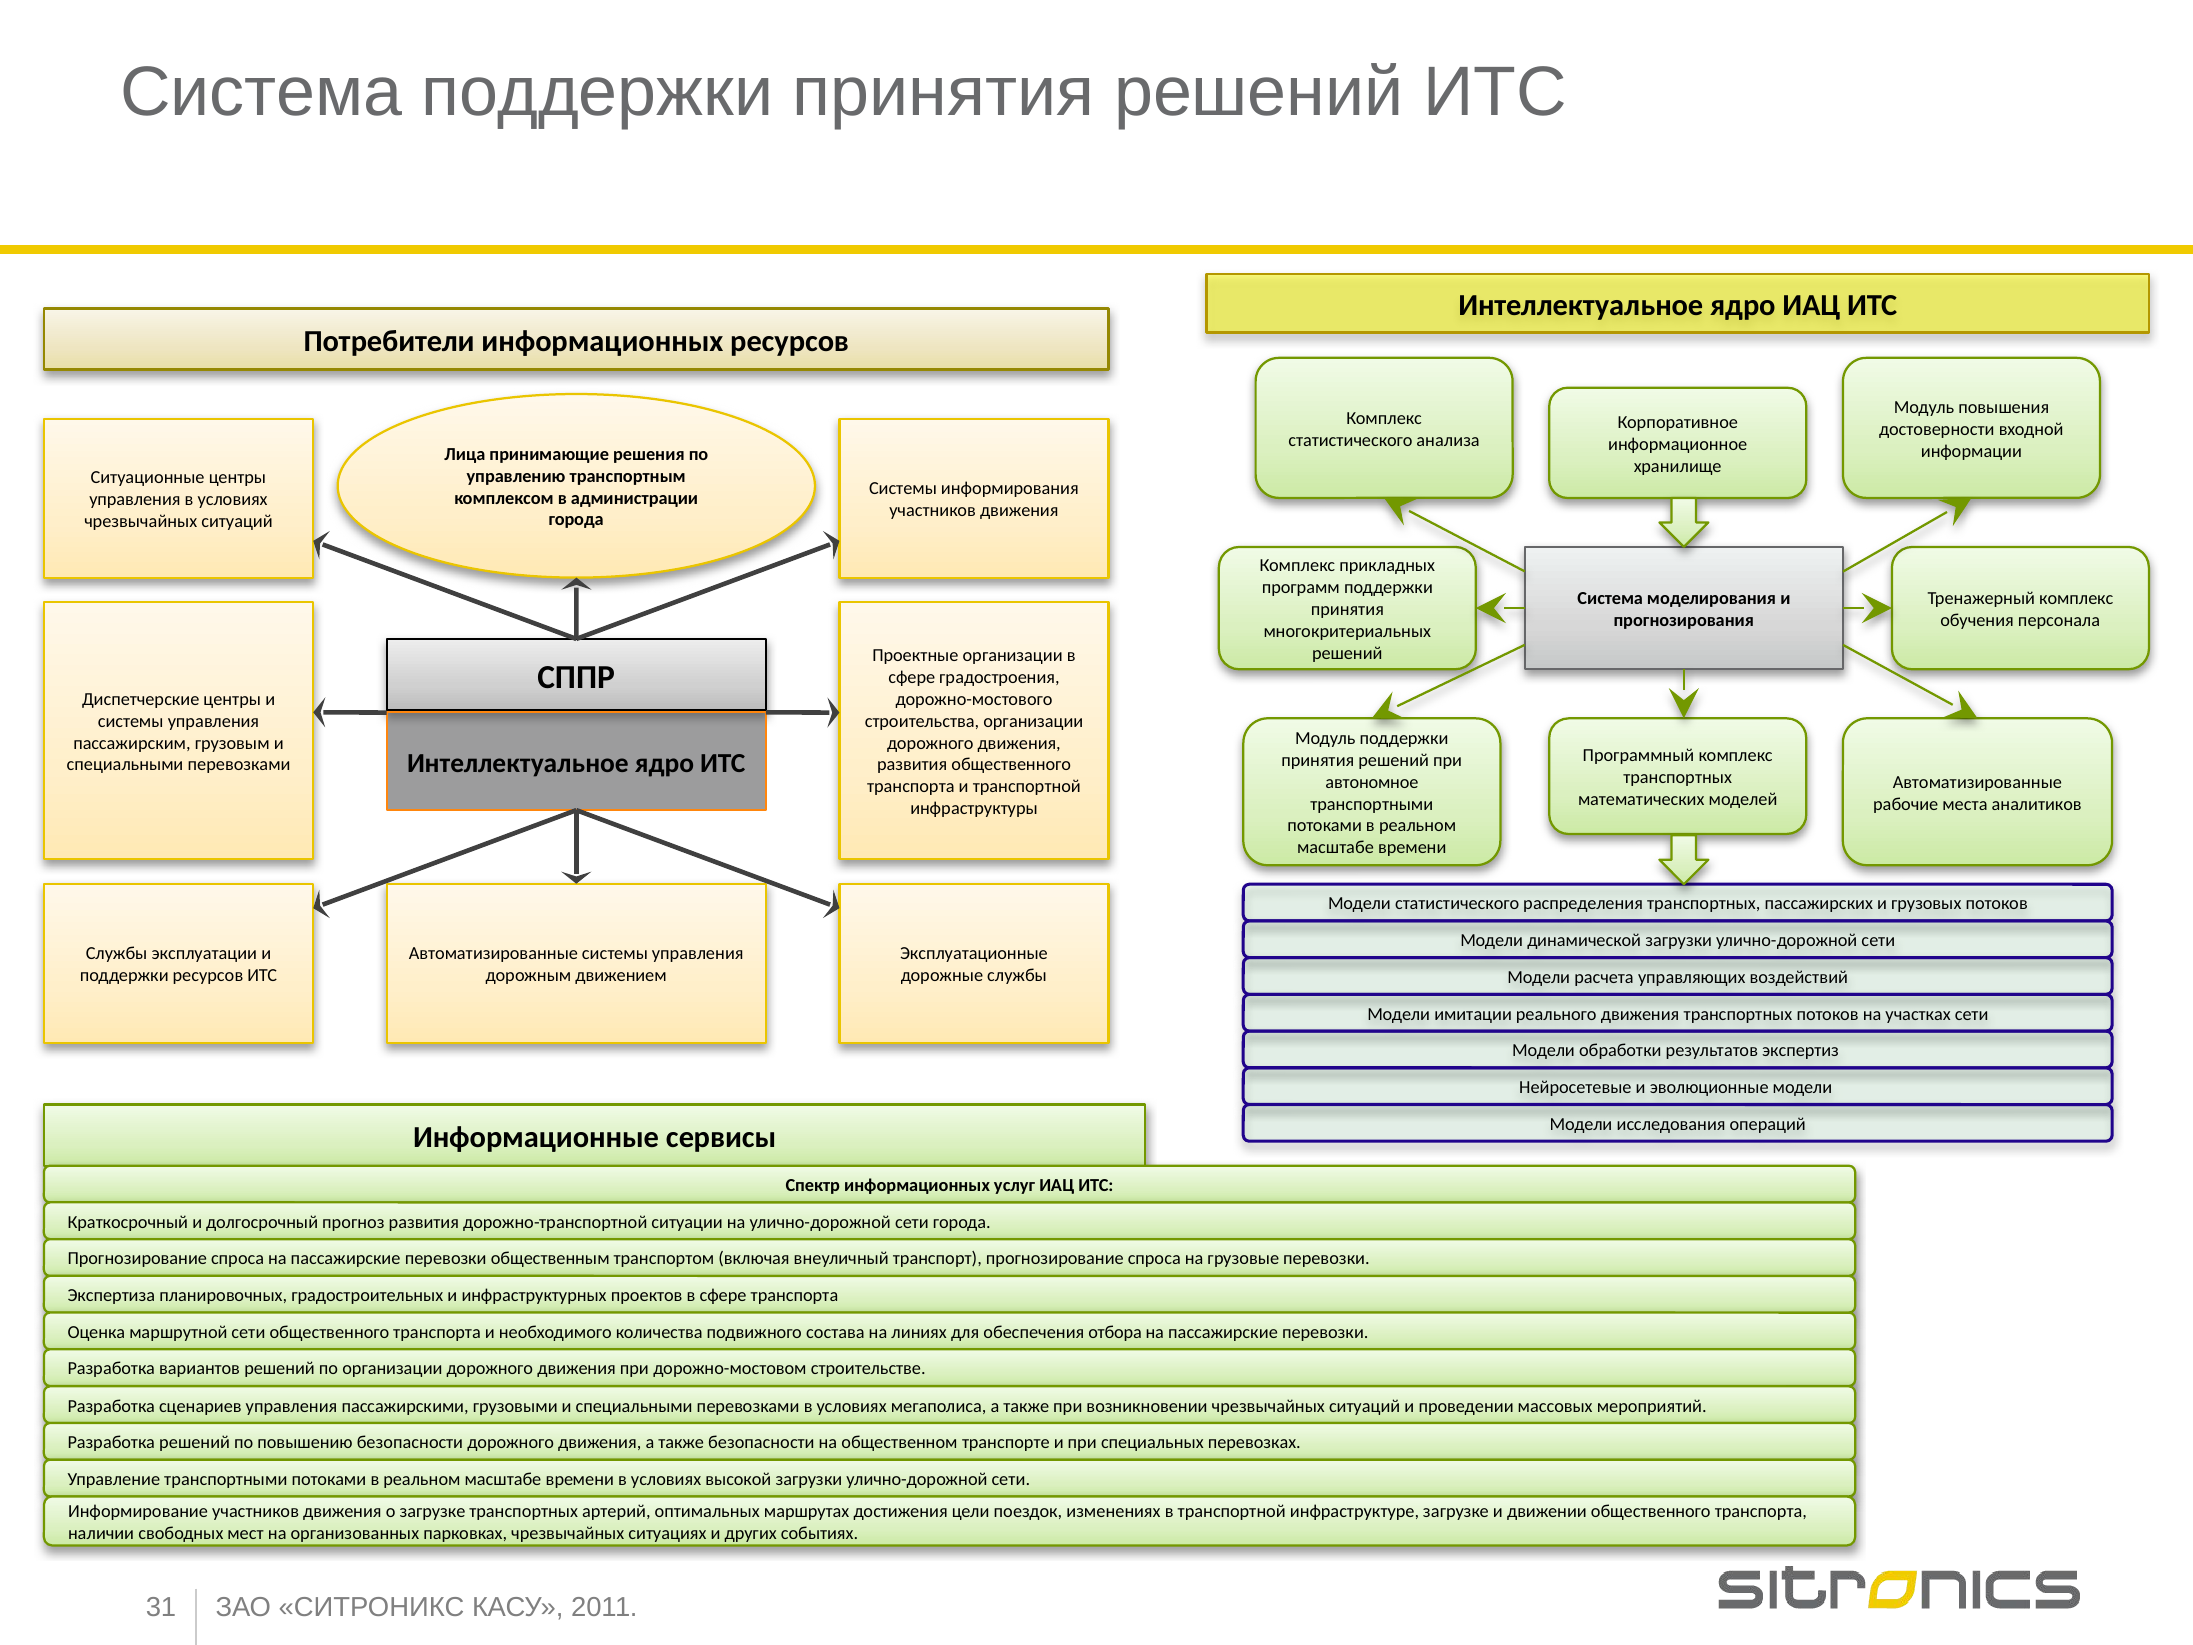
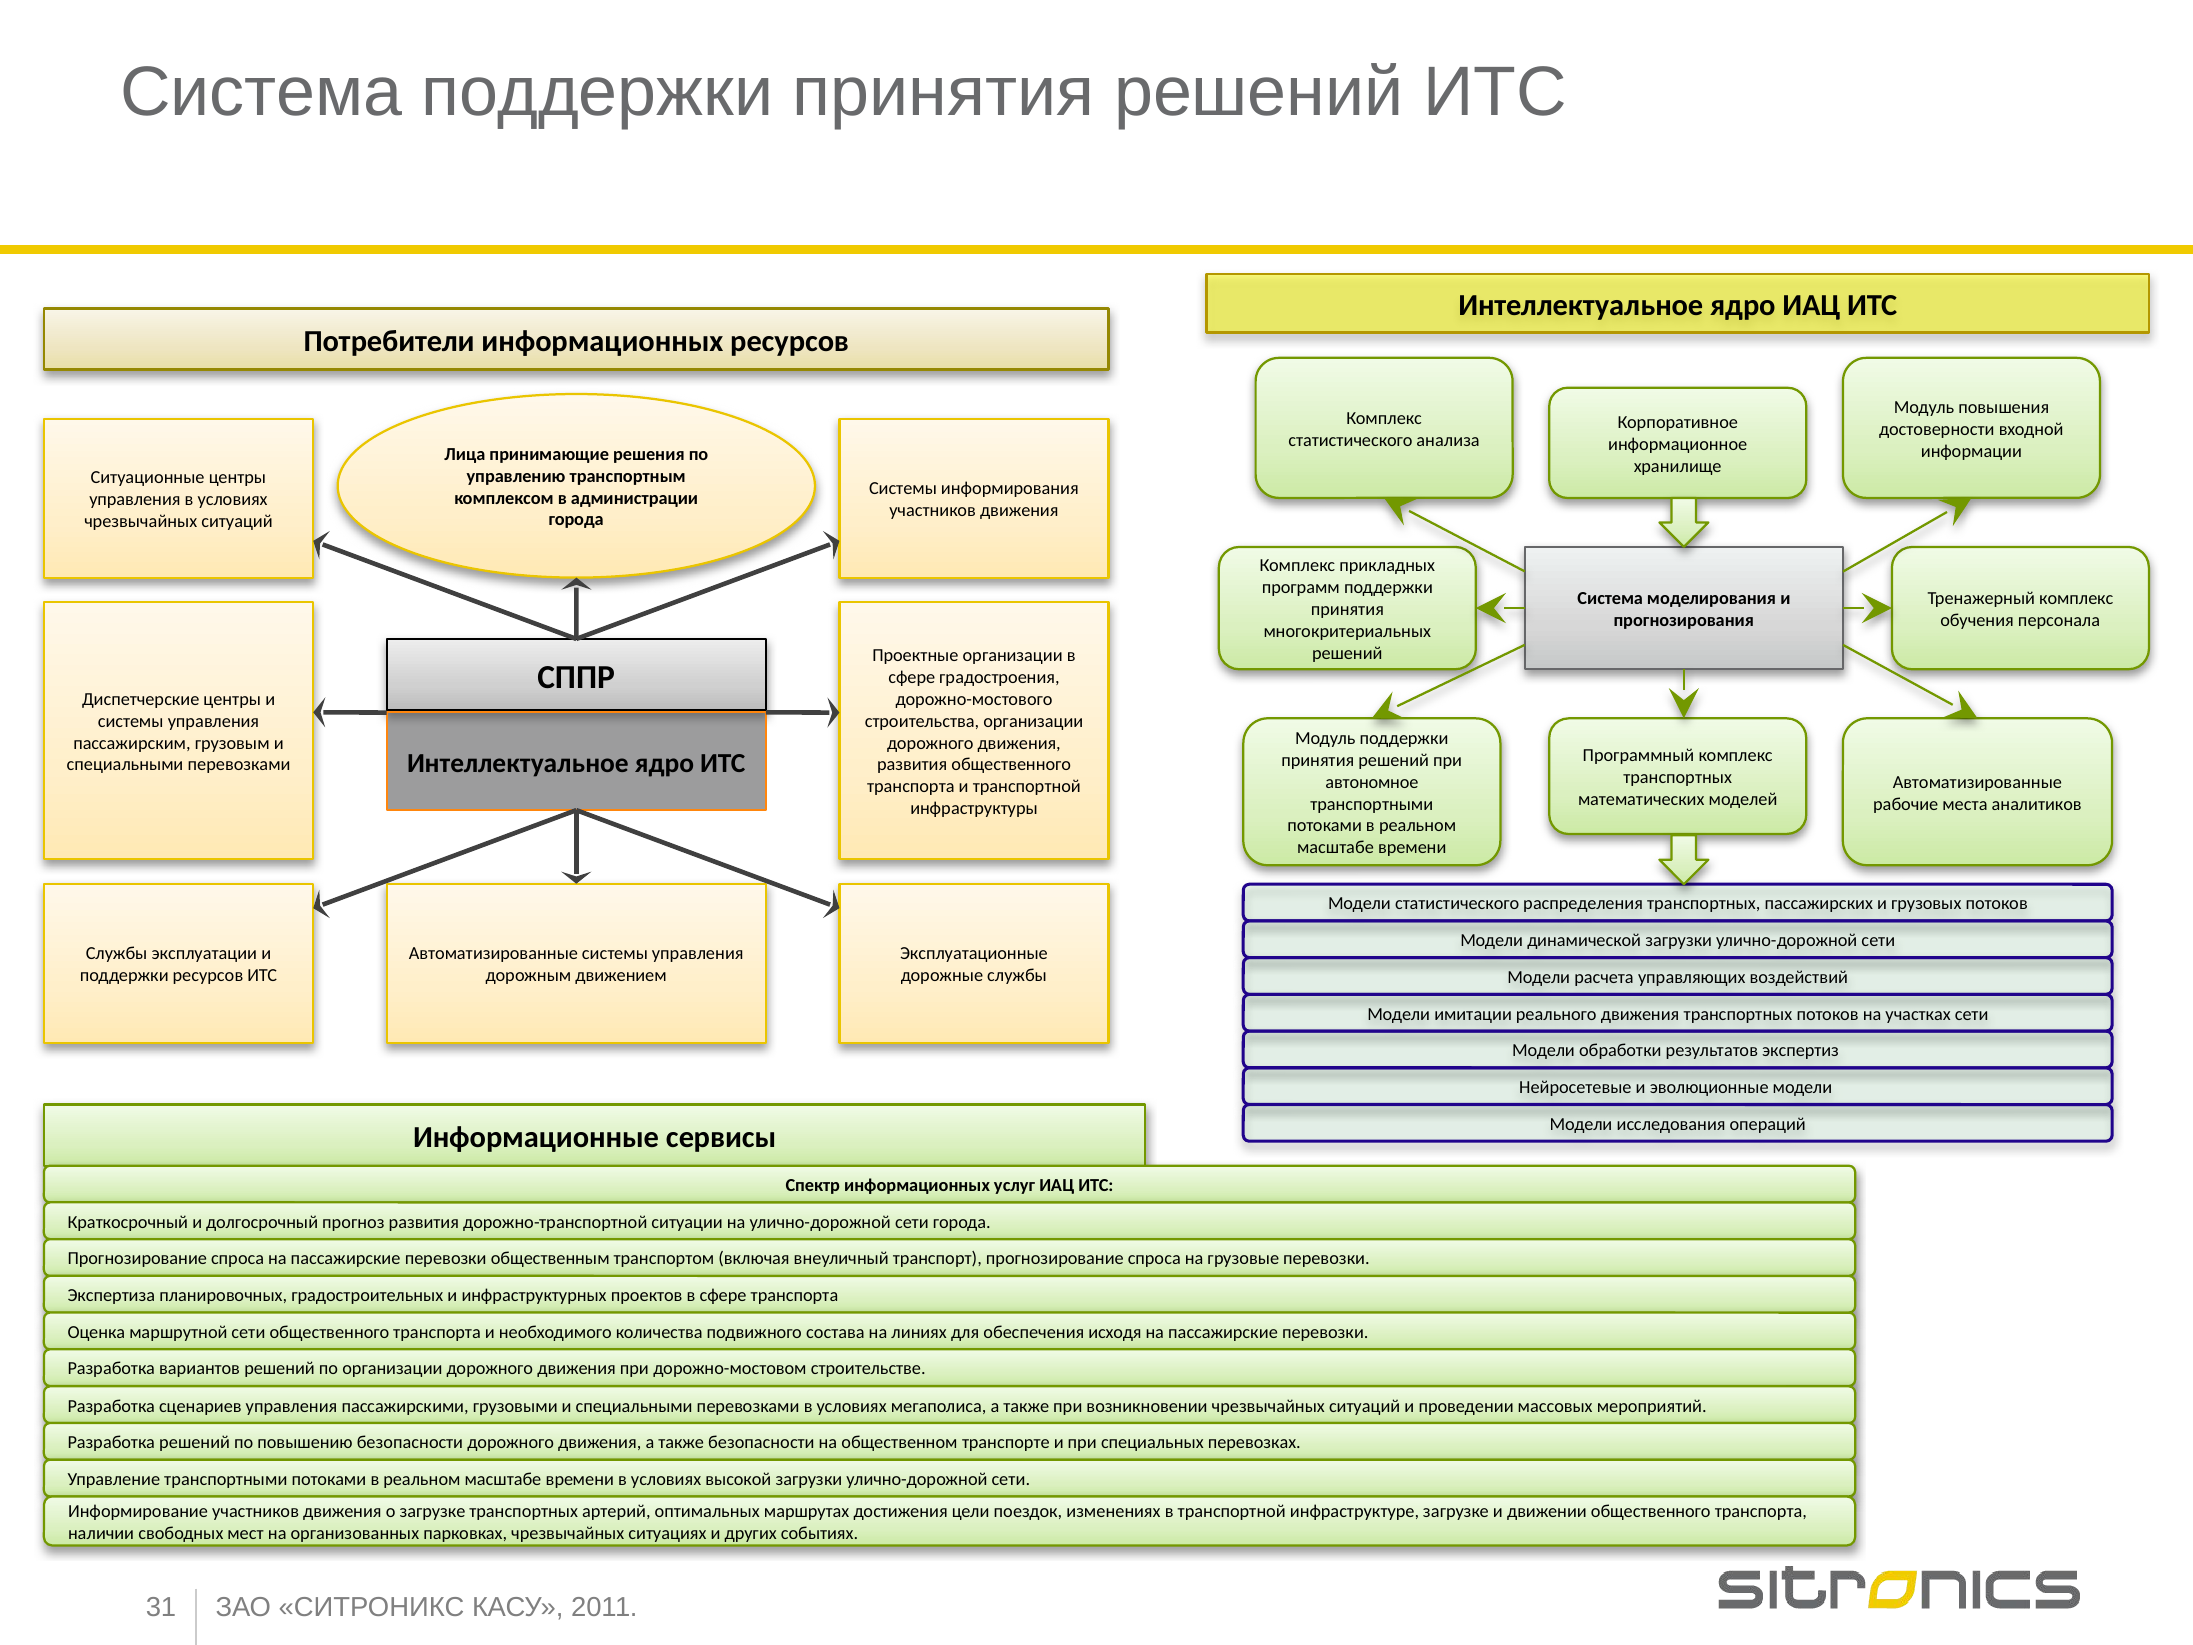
отбора: отбора -> исходя
